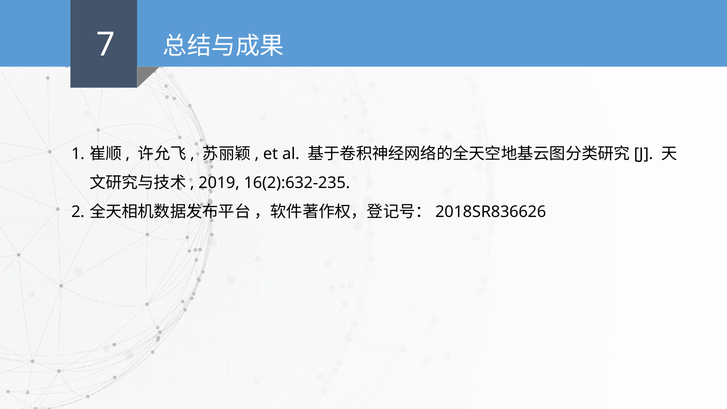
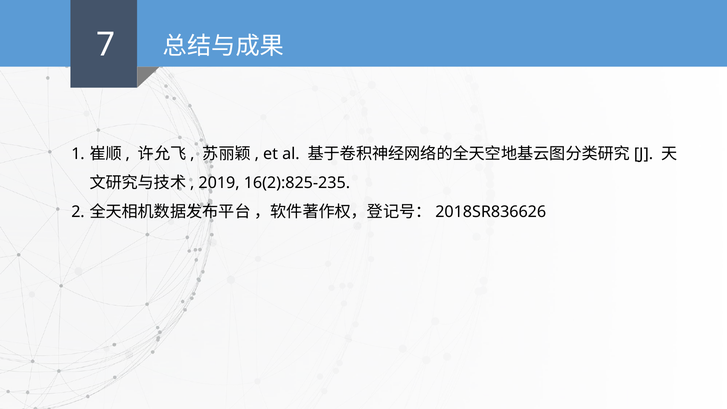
16(2):632-235: 16(2):632-235 -> 16(2):825-235
